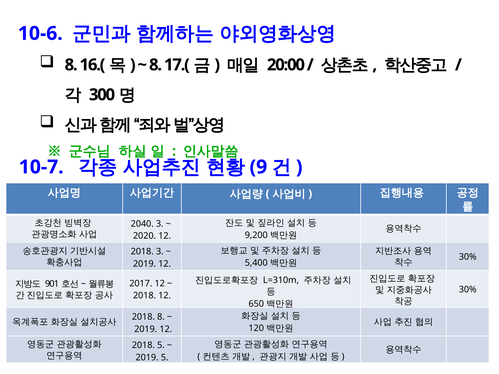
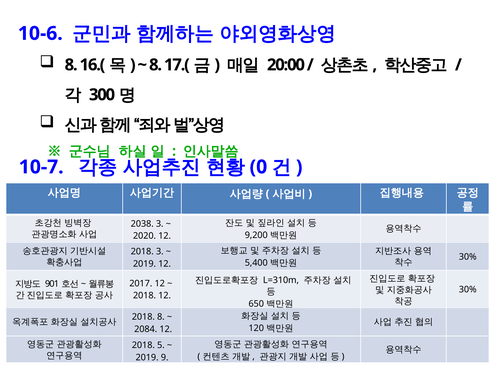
9: 9 -> 0
2040: 2040 -> 2038
2019 at (146, 329): 2019 -> 2084
2019 5: 5 -> 9
